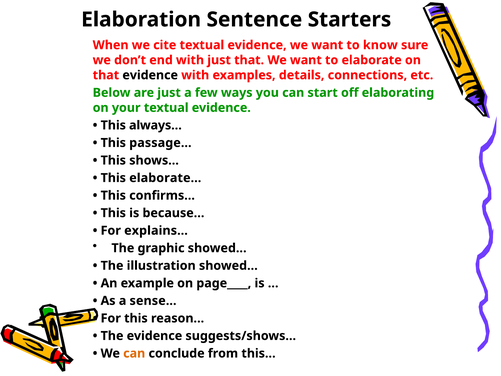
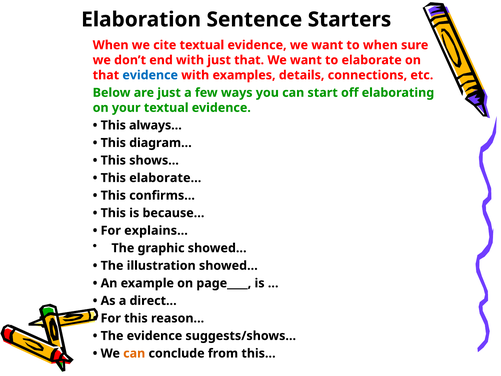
to know: know -> when
evidence at (150, 75) colour: black -> blue
passage…: passage… -> diagram…
sense…: sense… -> direct…
